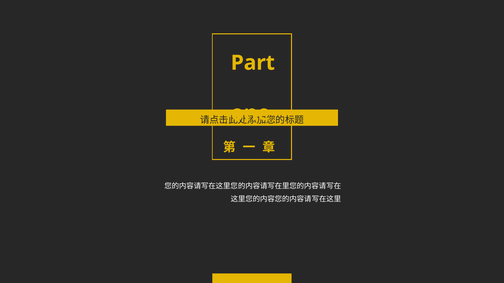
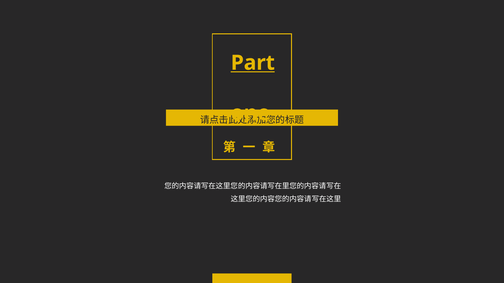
Part underline: none -> present
